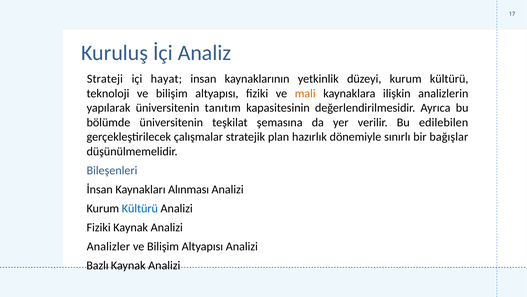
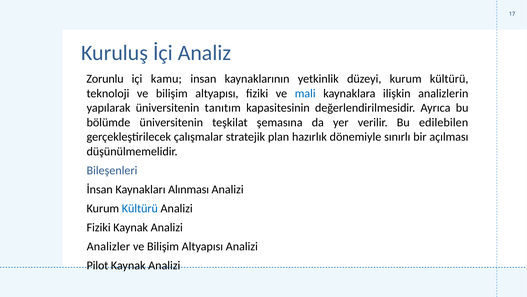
Strateji: Strateji -> Zorunlu
hayat: hayat -> kamu
mali colour: orange -> blue
bağışlar: bağışlar -> açılması
Bazlı: Bazlı -> Pilot
